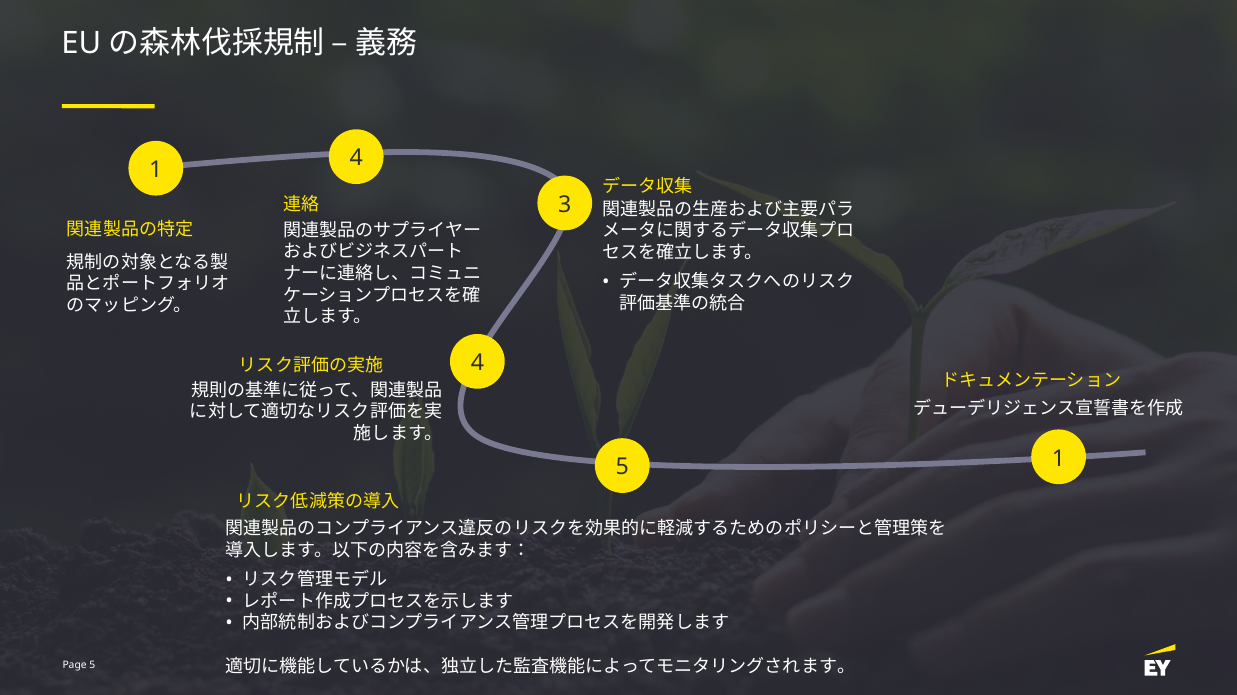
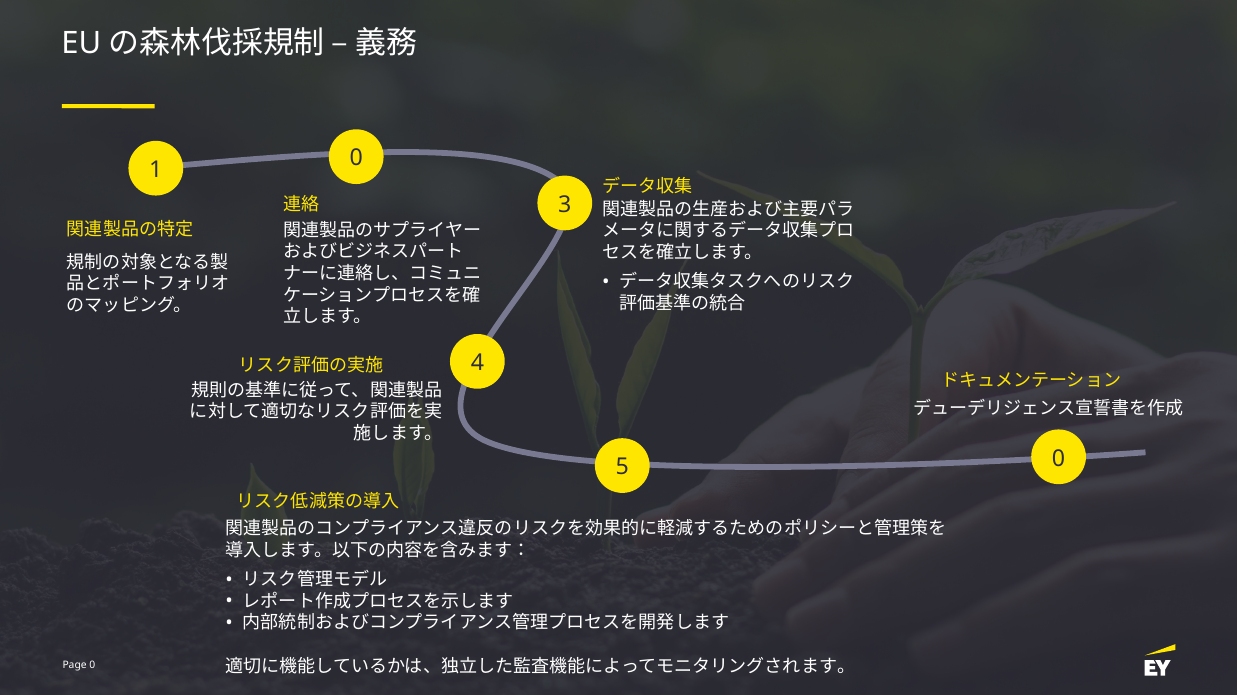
1 4: 4 -> 0
5 1: 1 -> 0
5 at (92, 665): 5 -> 0
